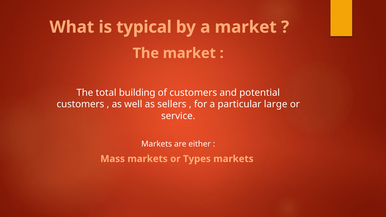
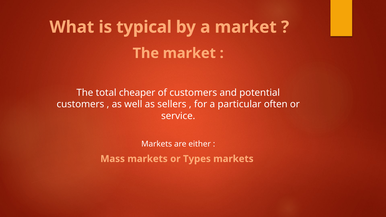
building: building -> cheaper
large: large -> often
